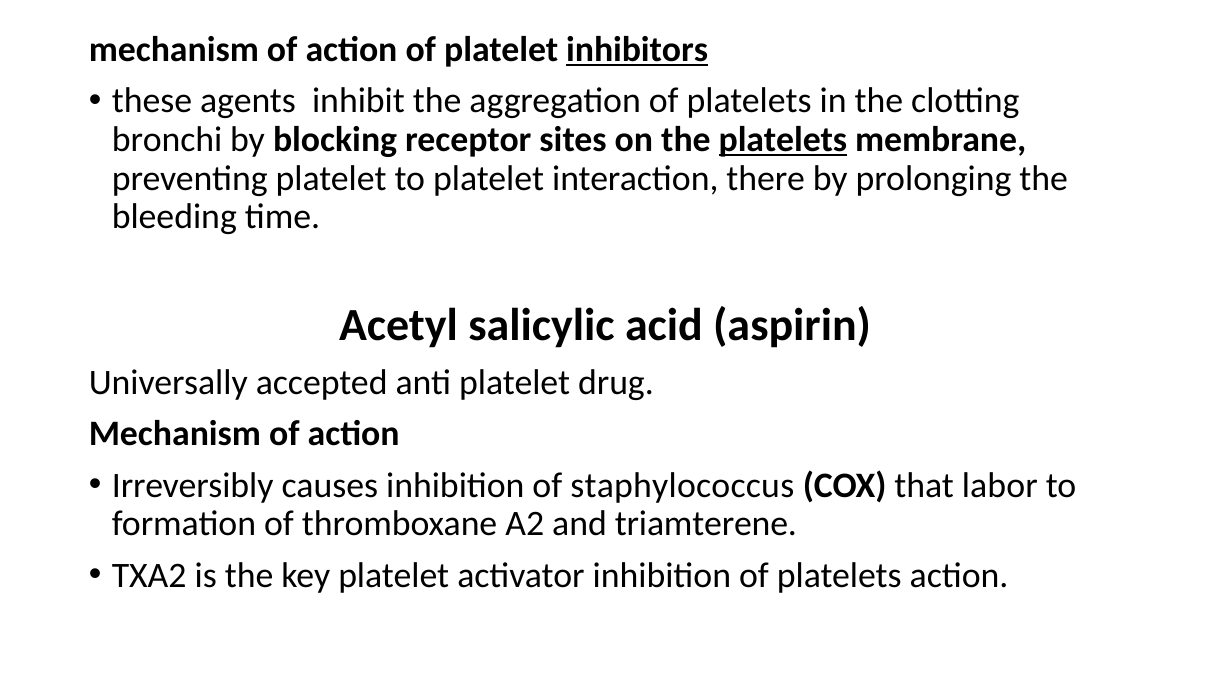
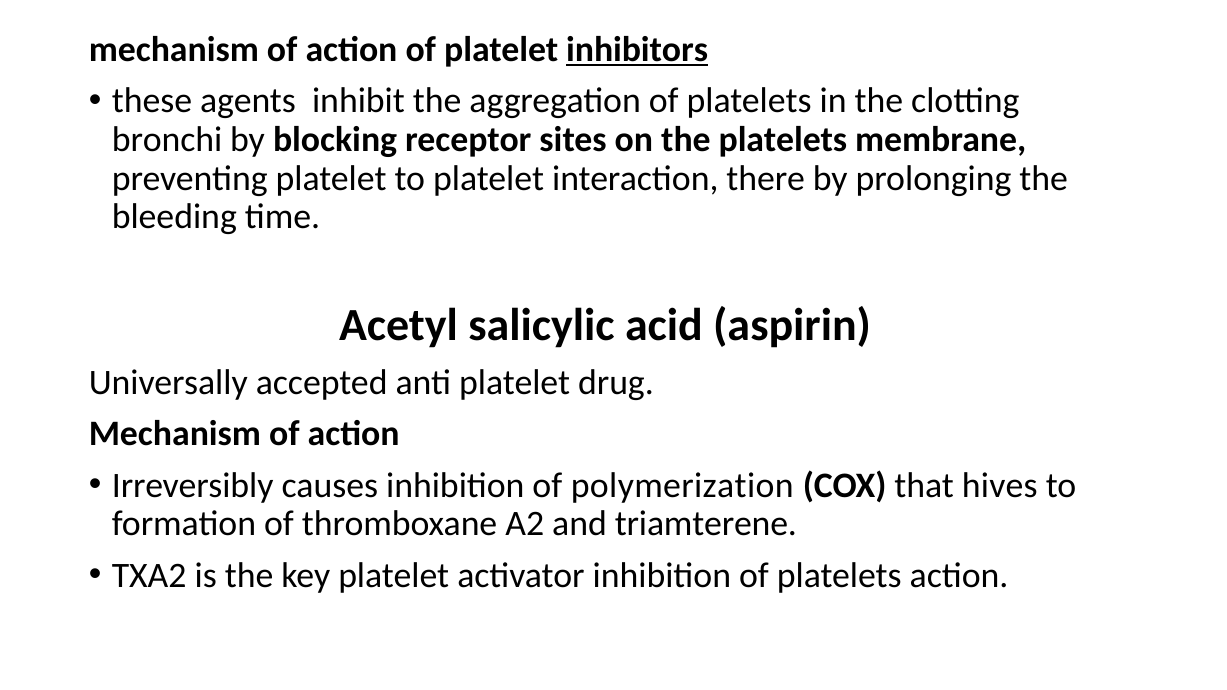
platelets at (783, 140) underline: present -> none
staphylococcus: staphylococcus -> polymerization
labor: labor -> hives
